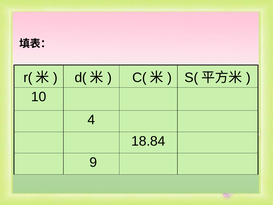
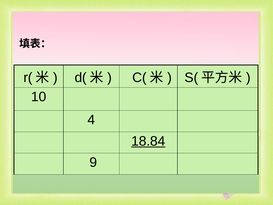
18.84 underline: none -> present
